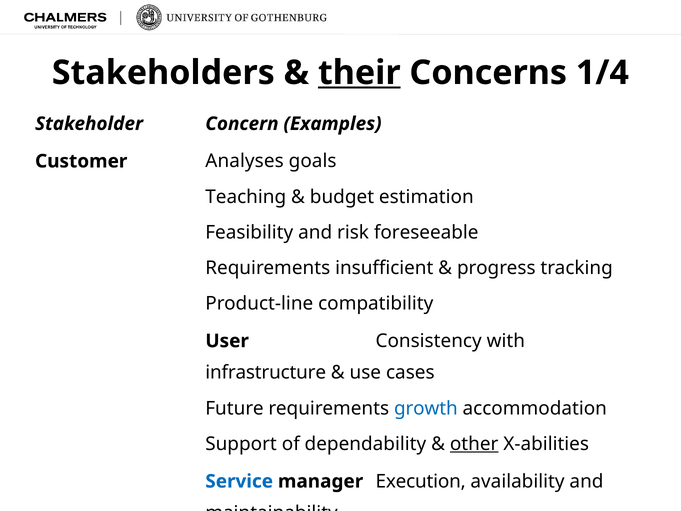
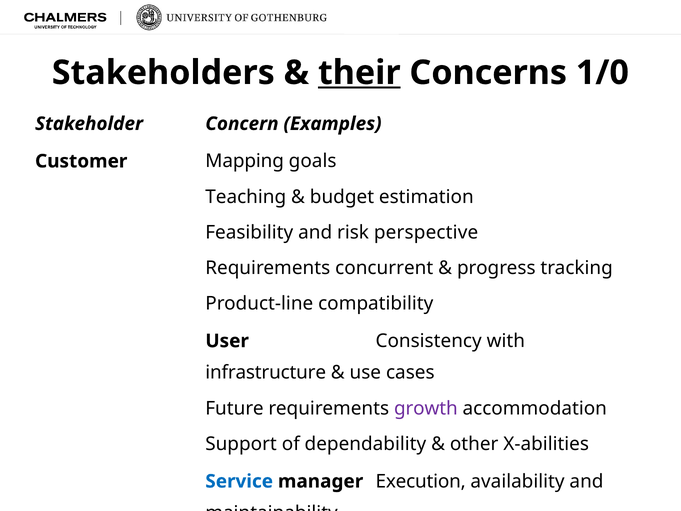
1/4: 1/4 -> 1/0
Analyses: Analyses -> Mapping
foreseeable: foreseeable -> perspective
insufficient: insufficient -> concurrent
growth colour: blue -> purple
other underline: present -> none
